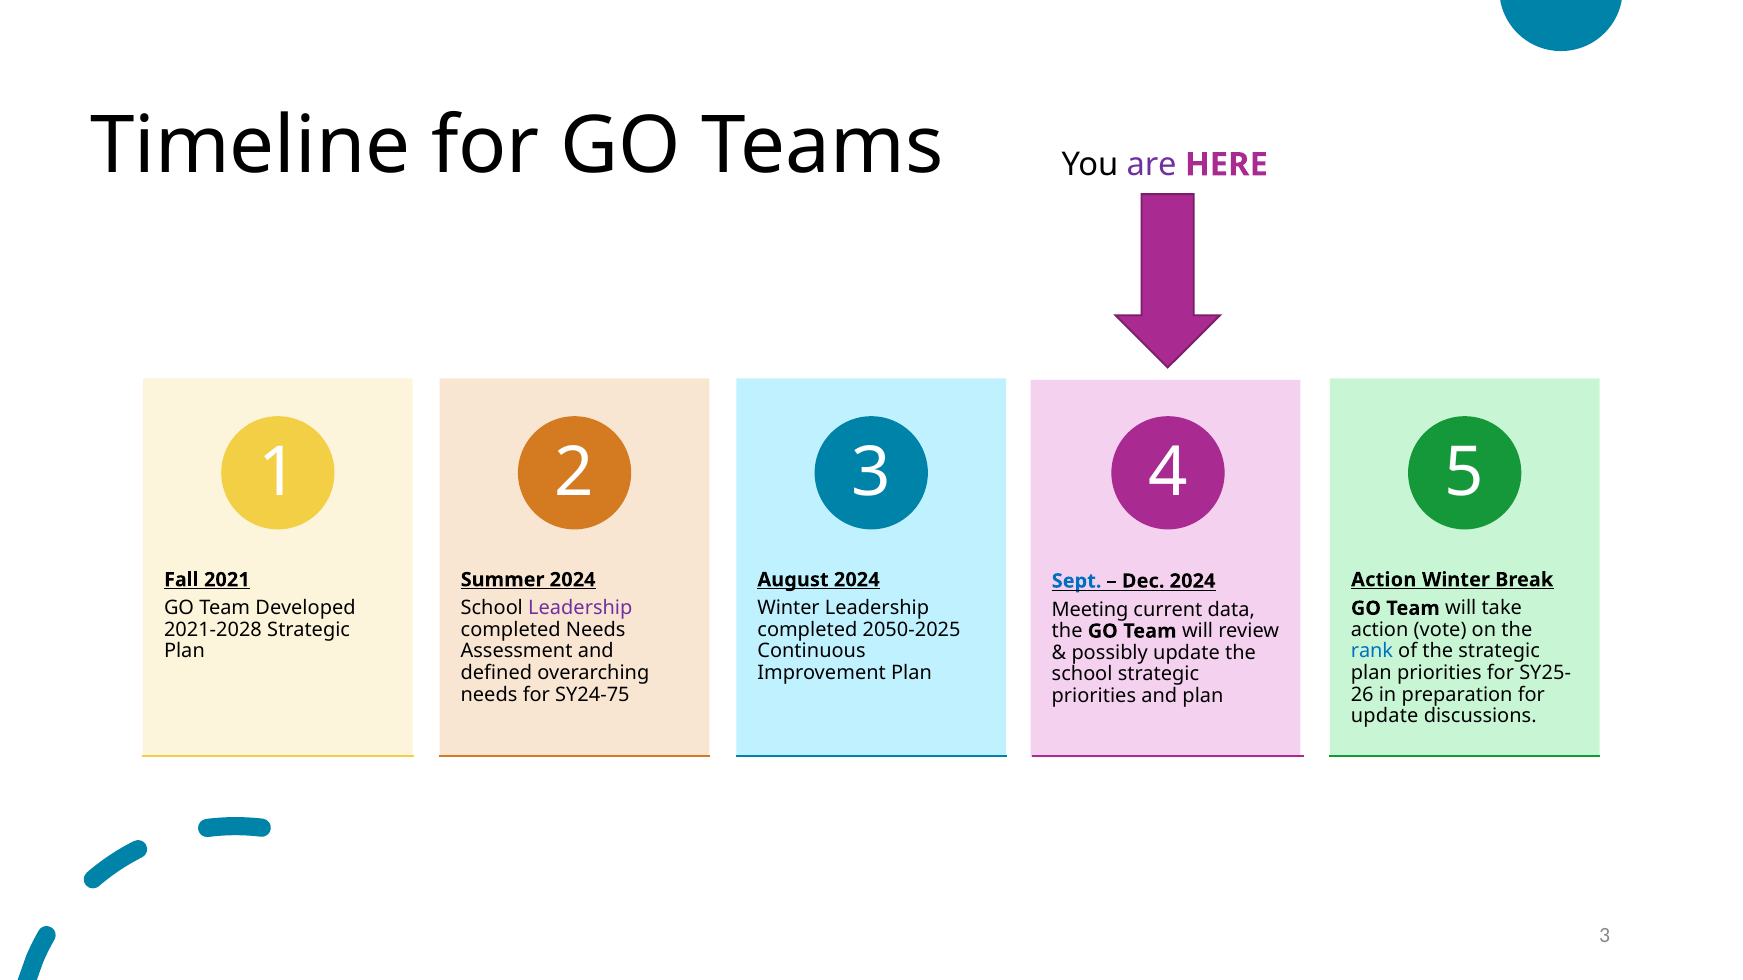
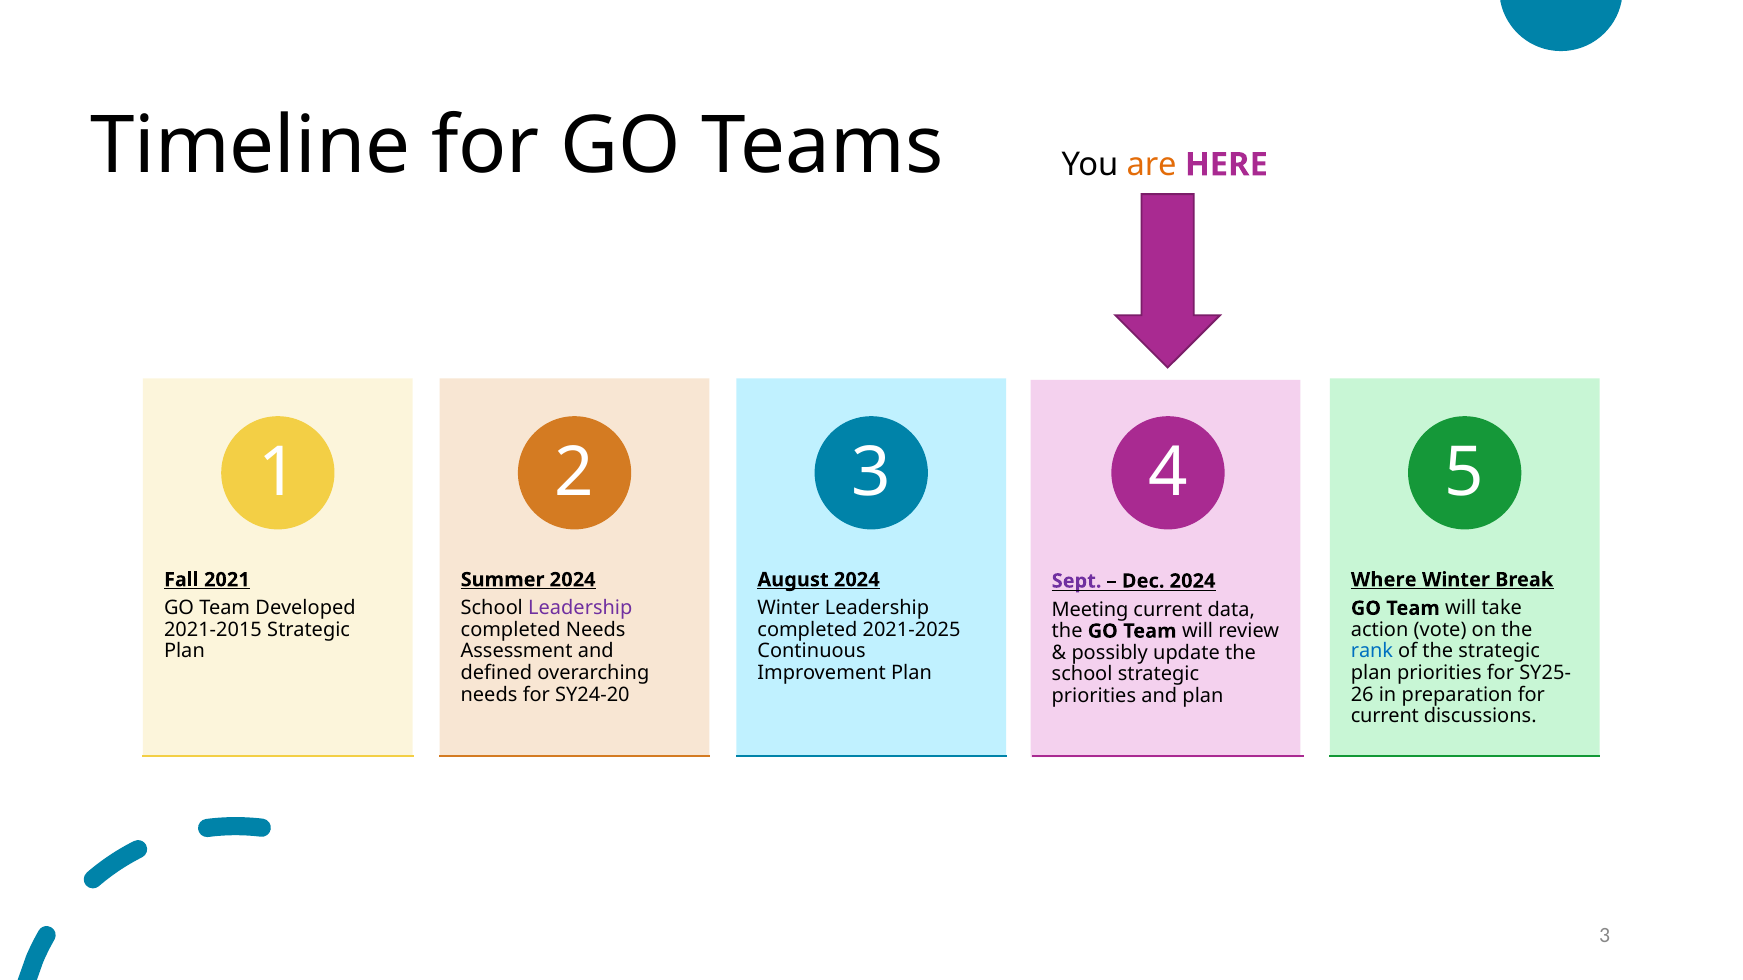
are colour: purple -> orange
Action at (1384, 580): Action -> Where
Sept colour: blue -> purple
2021-2028: 2021-2028 -> 2021-2015
2050-2025: 2050-2025 -> 2021-2025
SY24-75: SY24-75 -> SY24-20
update at (1385, 716): update -> current
